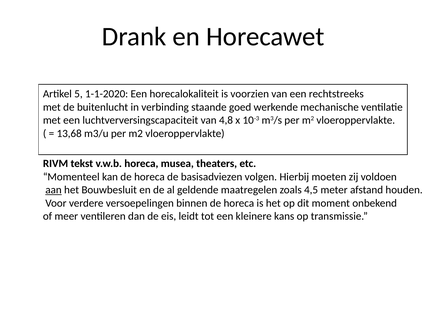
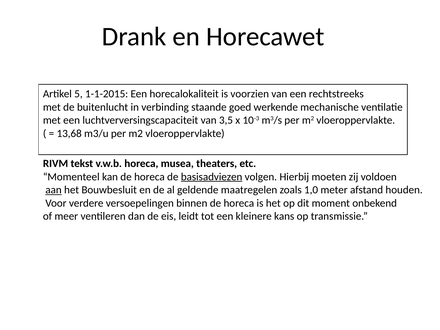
1-1-2020: 1-1-2020 -> 1-1-2015
4,8: 4,8 -> 3,5
basisadviezen underline: none -> present
4,5: 4,5 -> 1,0
